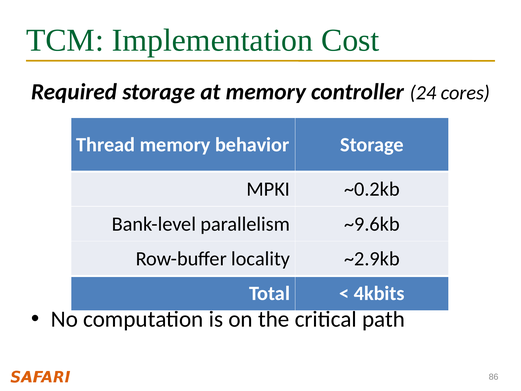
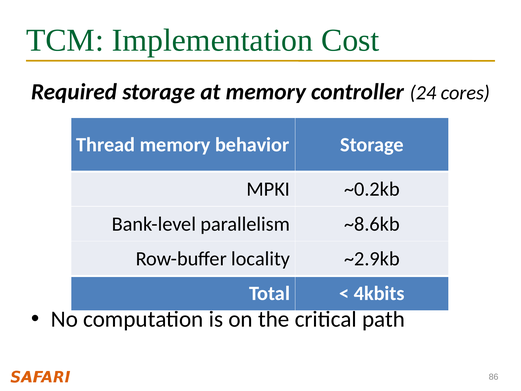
~9.6kb: ~9.6kb -> ~8.6kb
